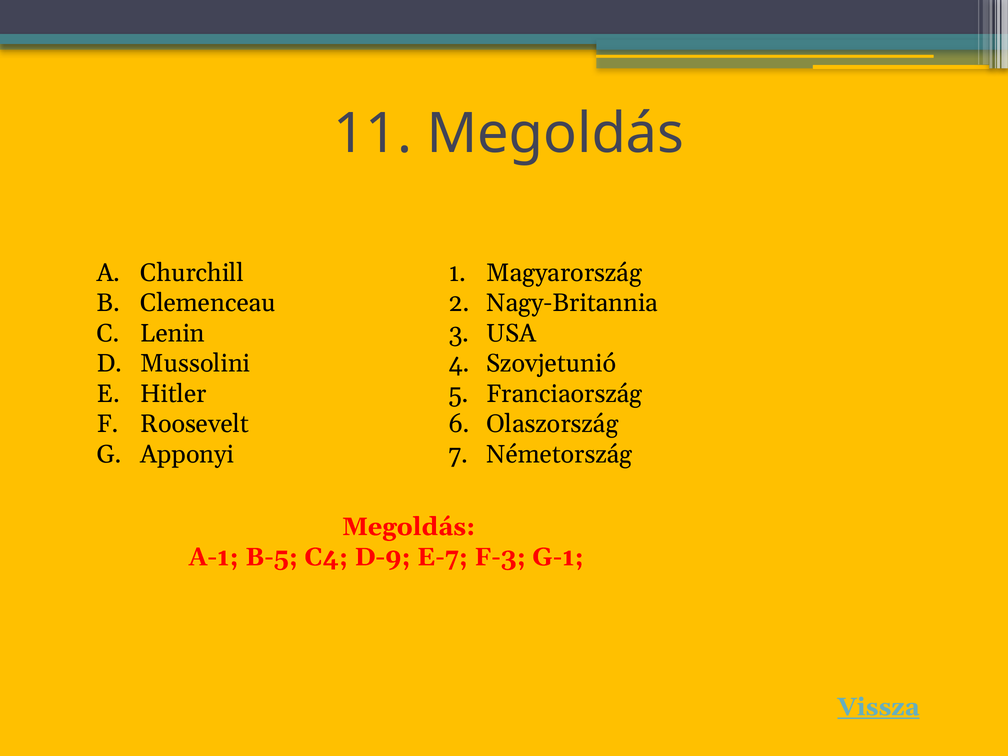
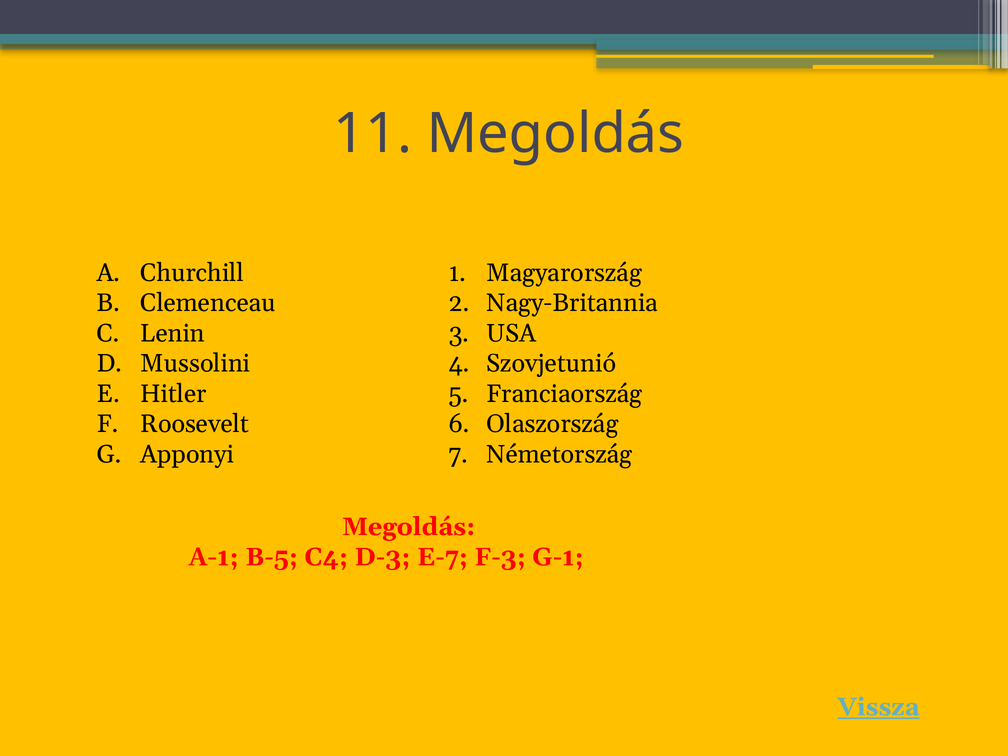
D-9: D-9 -> D-3
